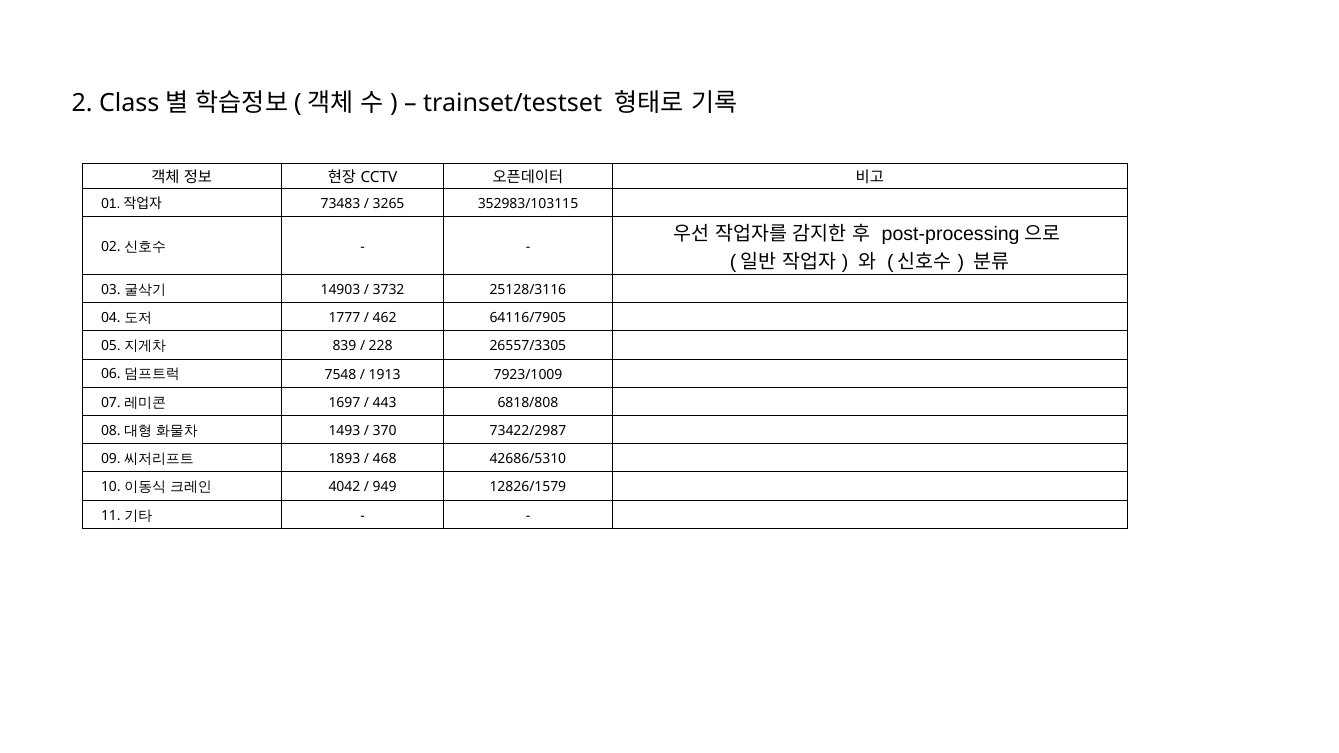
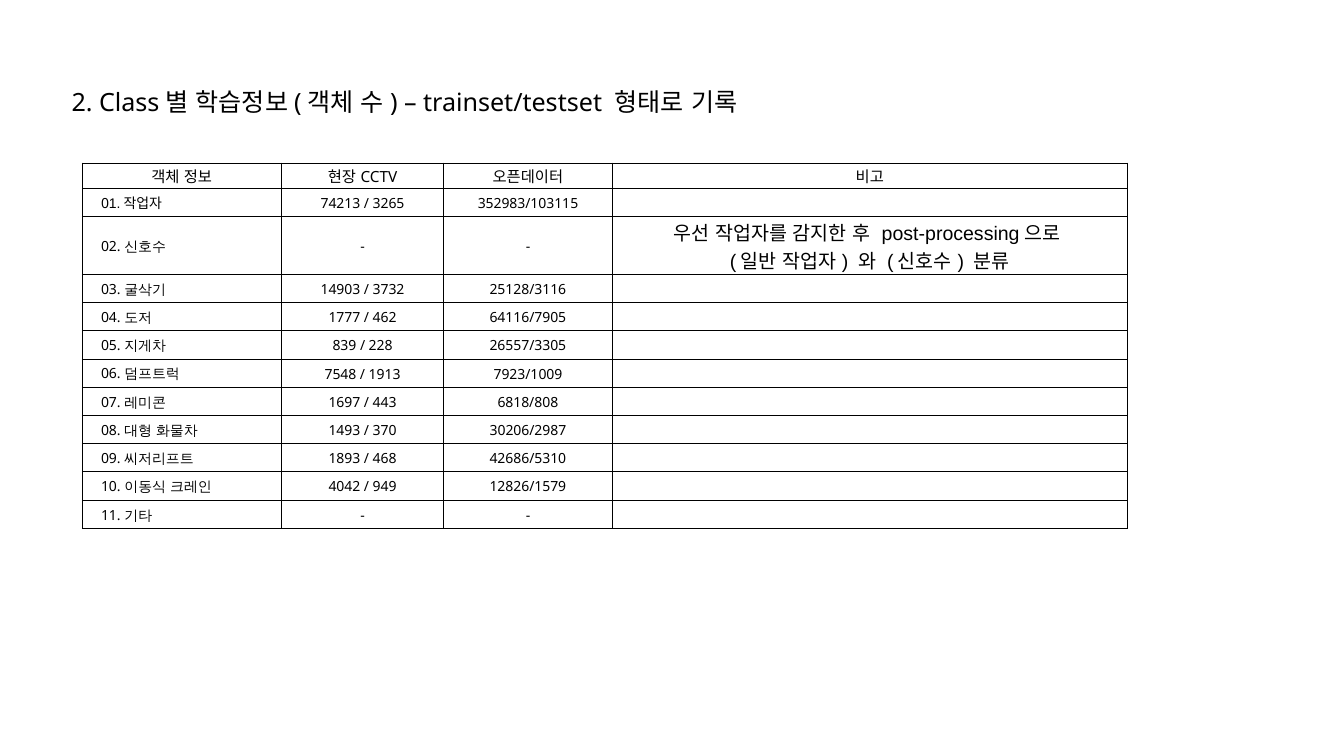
73483: 73483 -> 74213
73422/2987: 73422/2987 -> 30206/2987
